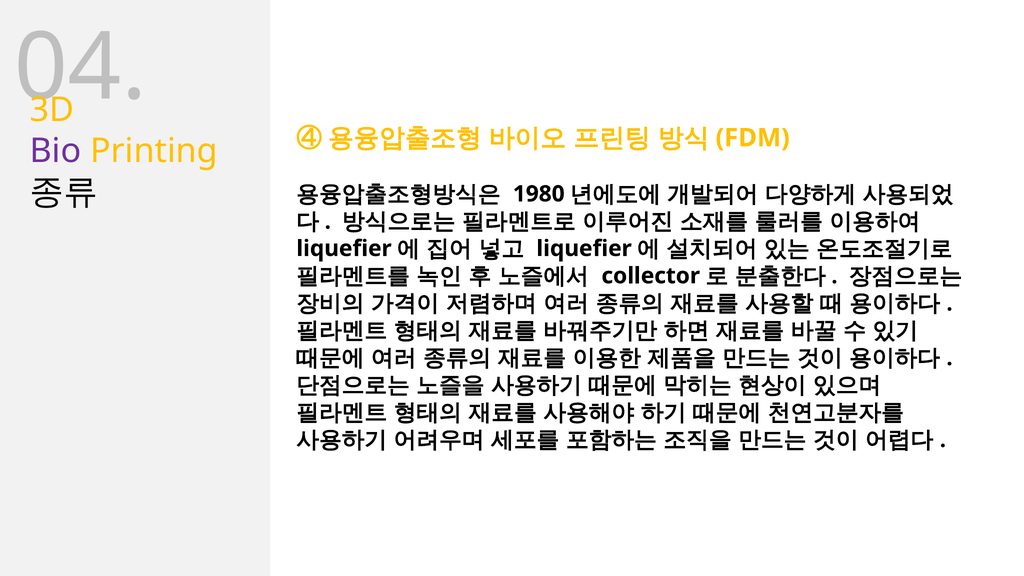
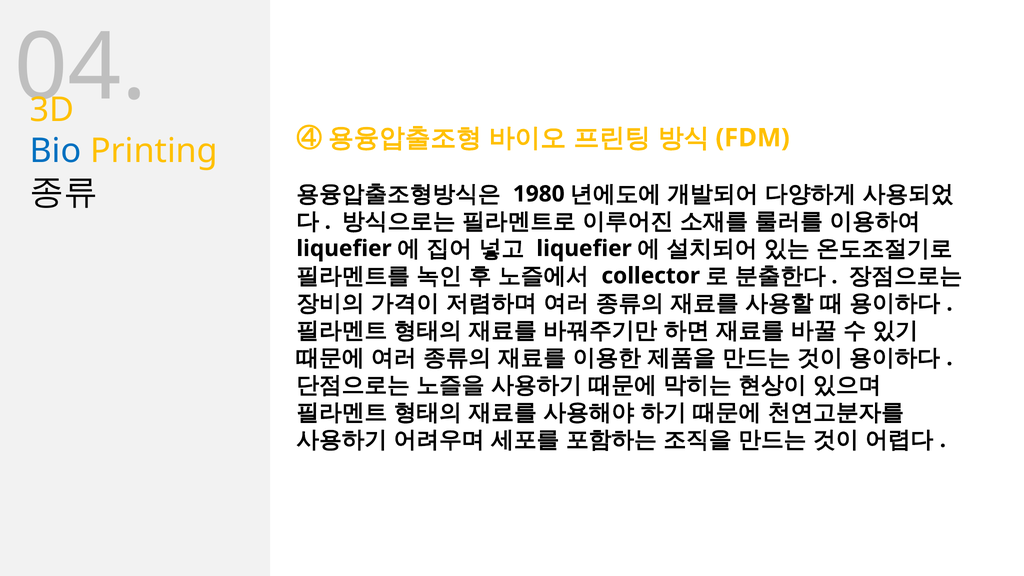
Bio colour: purple -> blue
